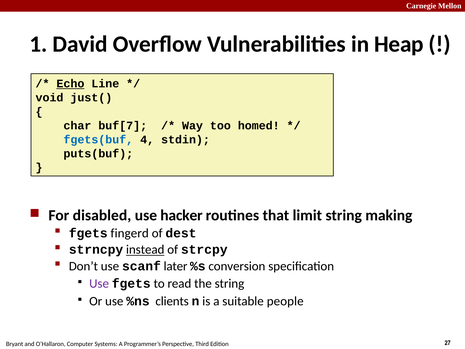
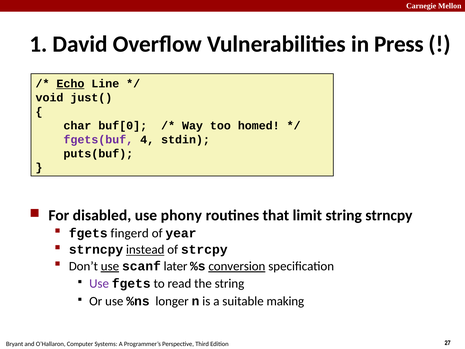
Heap: Heap -> Press
buf[7: buf[7 -> buf[0
fgets(buf colour: blue -> purple
hacker: hacker -> phony
string making: making -> strncpy
dest: dest -> year
use at (110, 266) underline: none -> present
conversion underline: none -> present
clients: clients -> longer
people: people -> making
